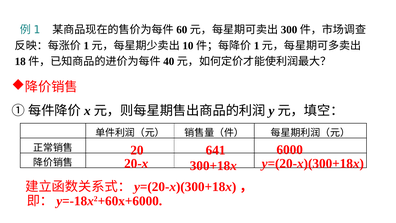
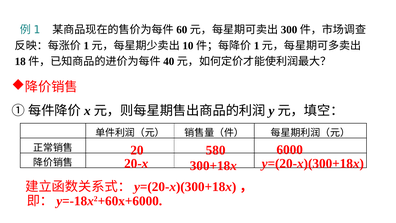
641: 641 -> 580
